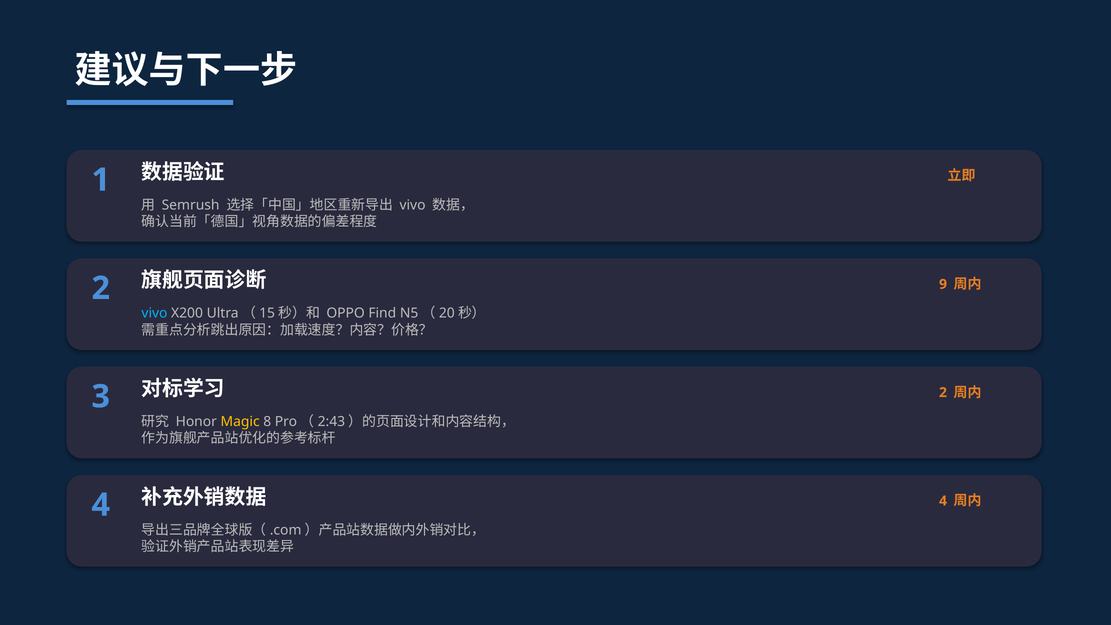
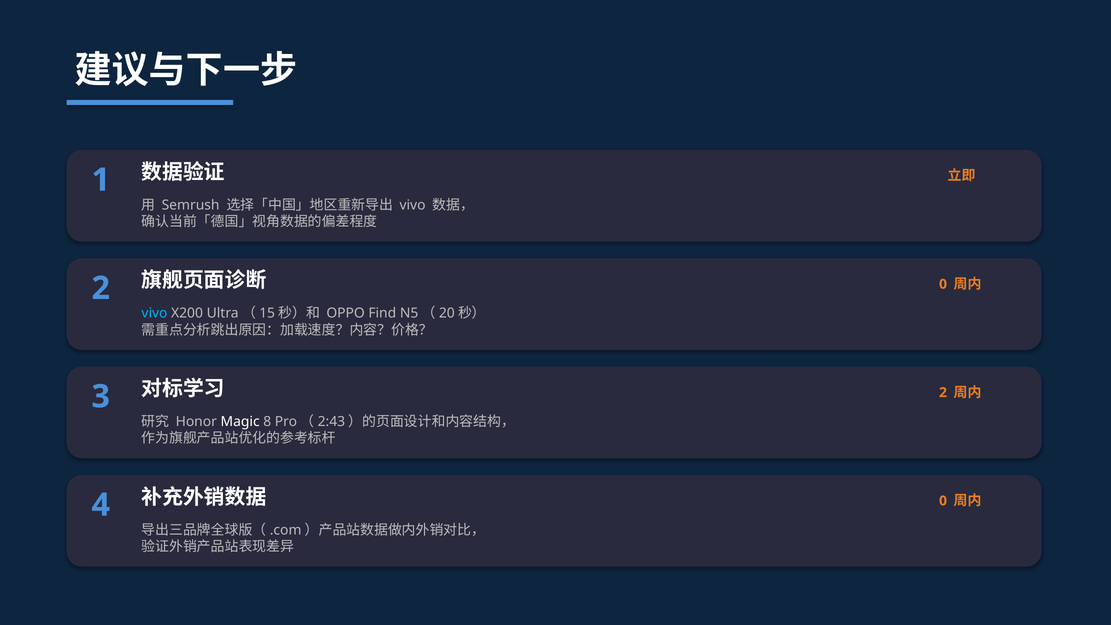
9 at (943, 284): 9 -> 0
Magic colour: yellow -> white
4 at (943, 501): 4 -> 0
